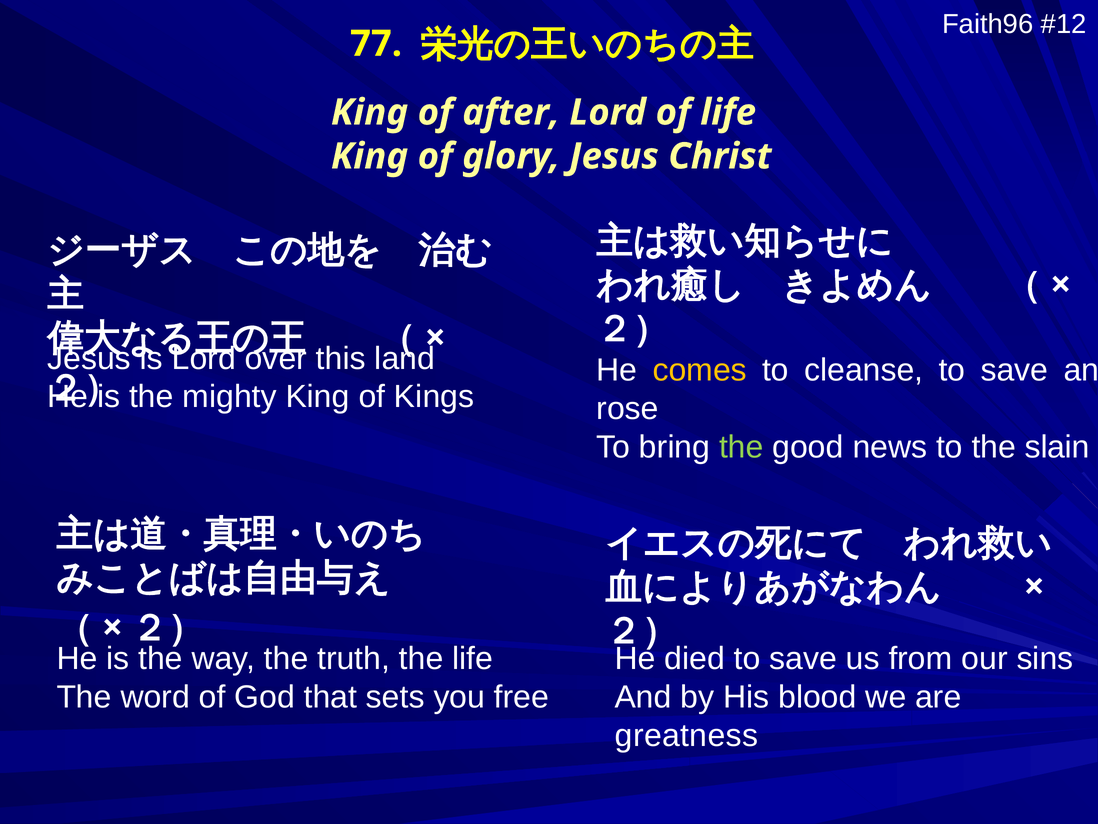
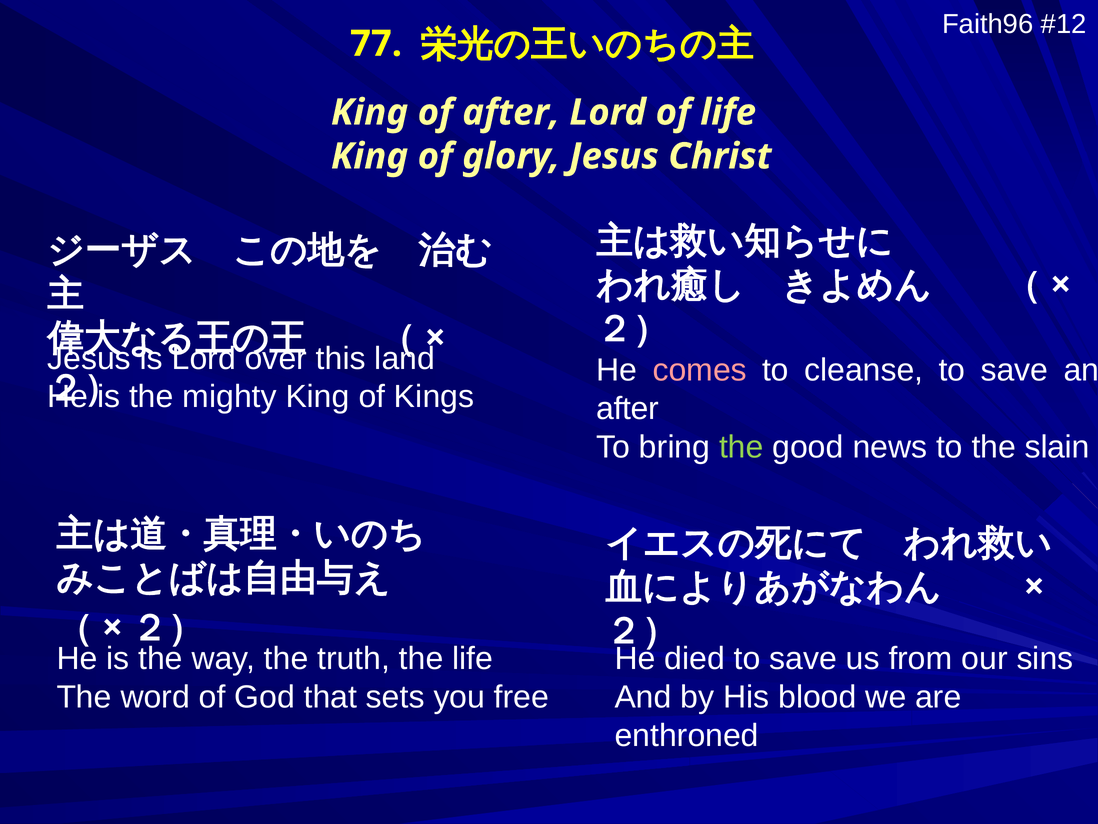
comes colour: yellow -> pink
rose at (627, 408): rose -> after
greatness: greatness -> enthroned
